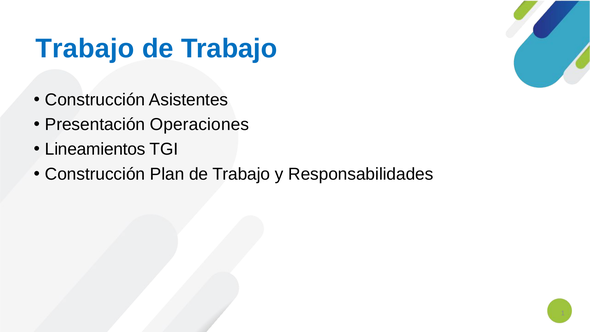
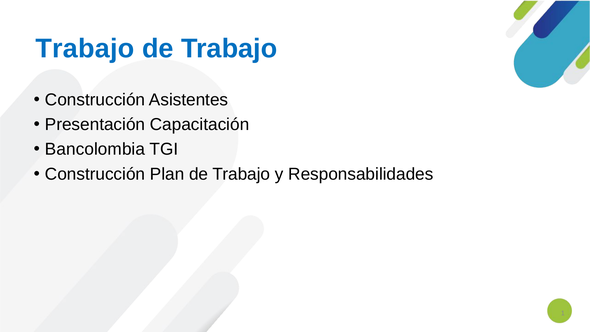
Operaciones: Operaciones -> Capacitación
Lineamientos: Lineamientos -> Bancolombia
